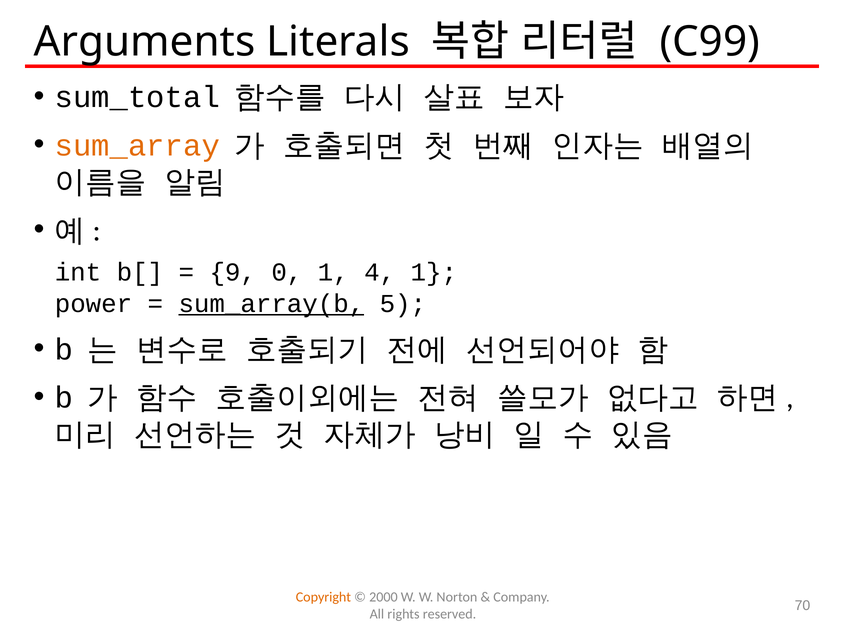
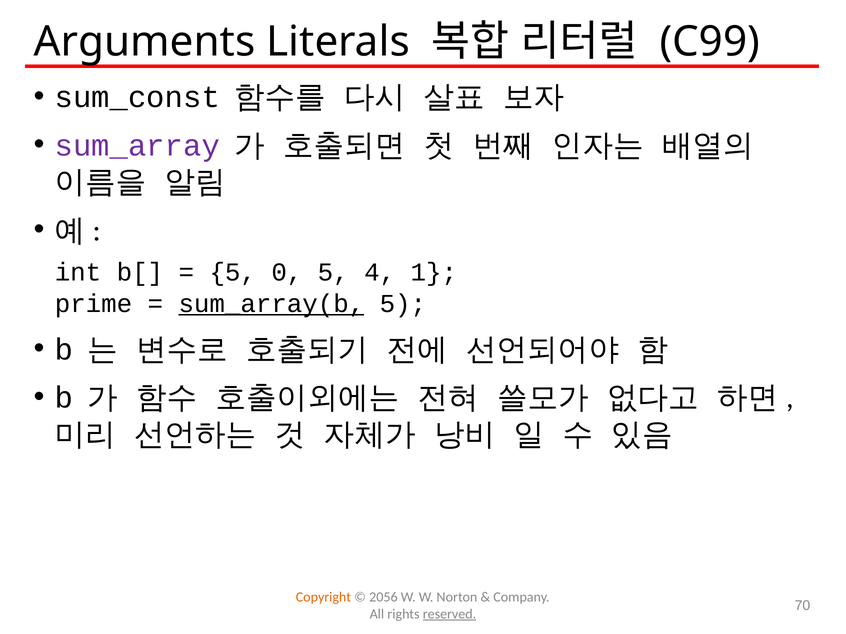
sum_total: sum_total -> sum_const
sum_array colour: orange -> purple
9 at (233, 272): 9 -> 5
0 1: 1 -> 5
power: power -> prime
2000: 2000 -> 2056
reserved underline: none -> present
